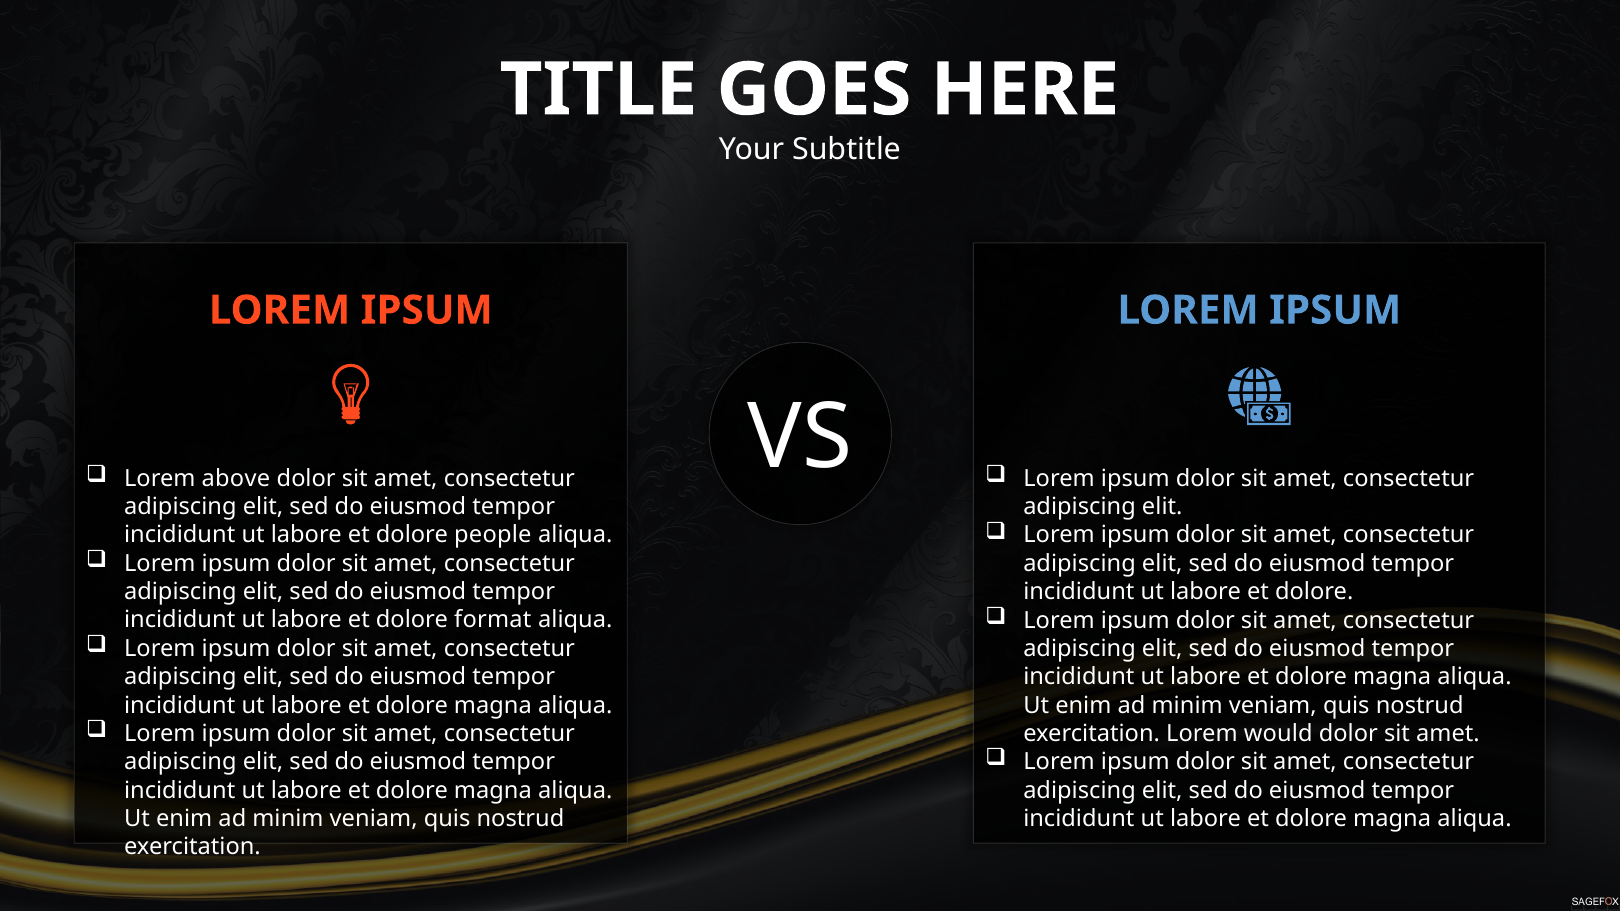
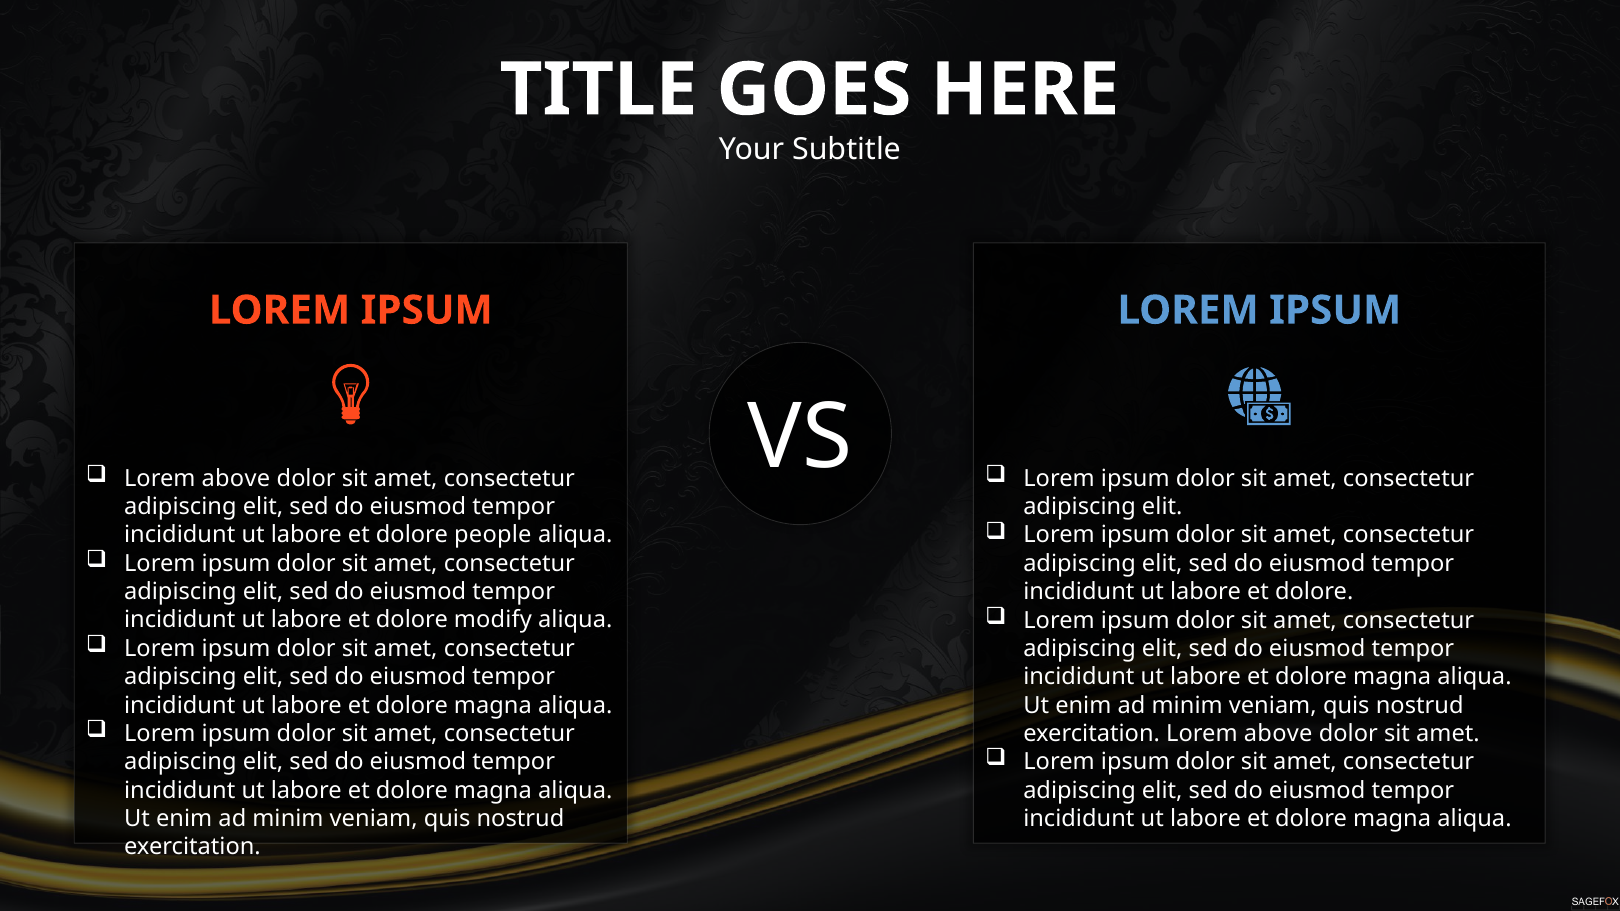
format: format -> modify
exercitation Lorem would: would -> above
